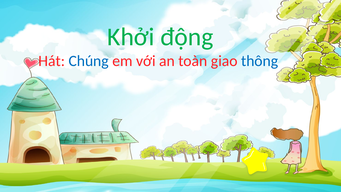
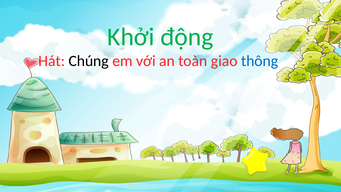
Chúng colour: blue -> black
